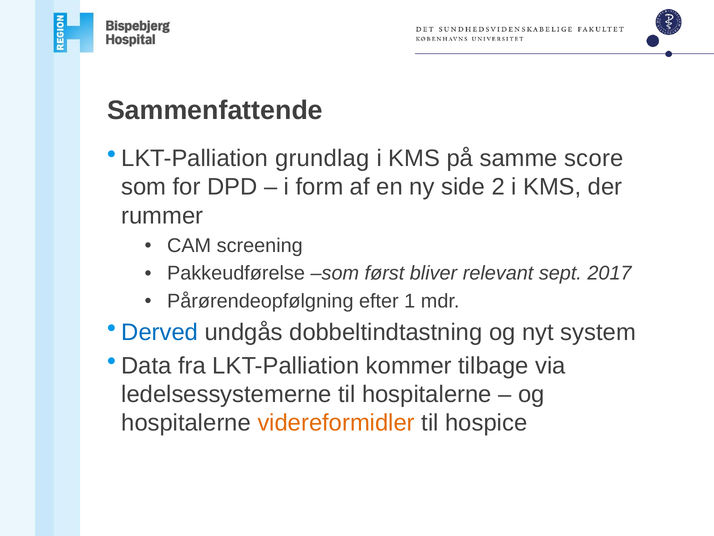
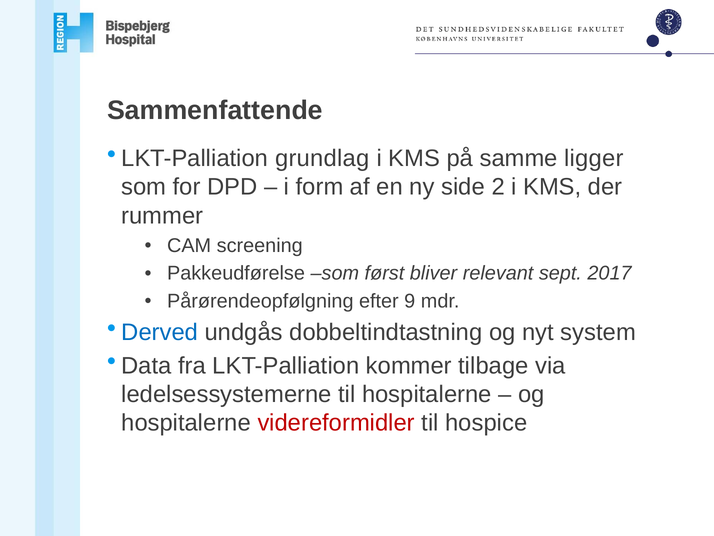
score: score -> ligger
1: 1 -> 9
videreformidler colour: orange -> red
